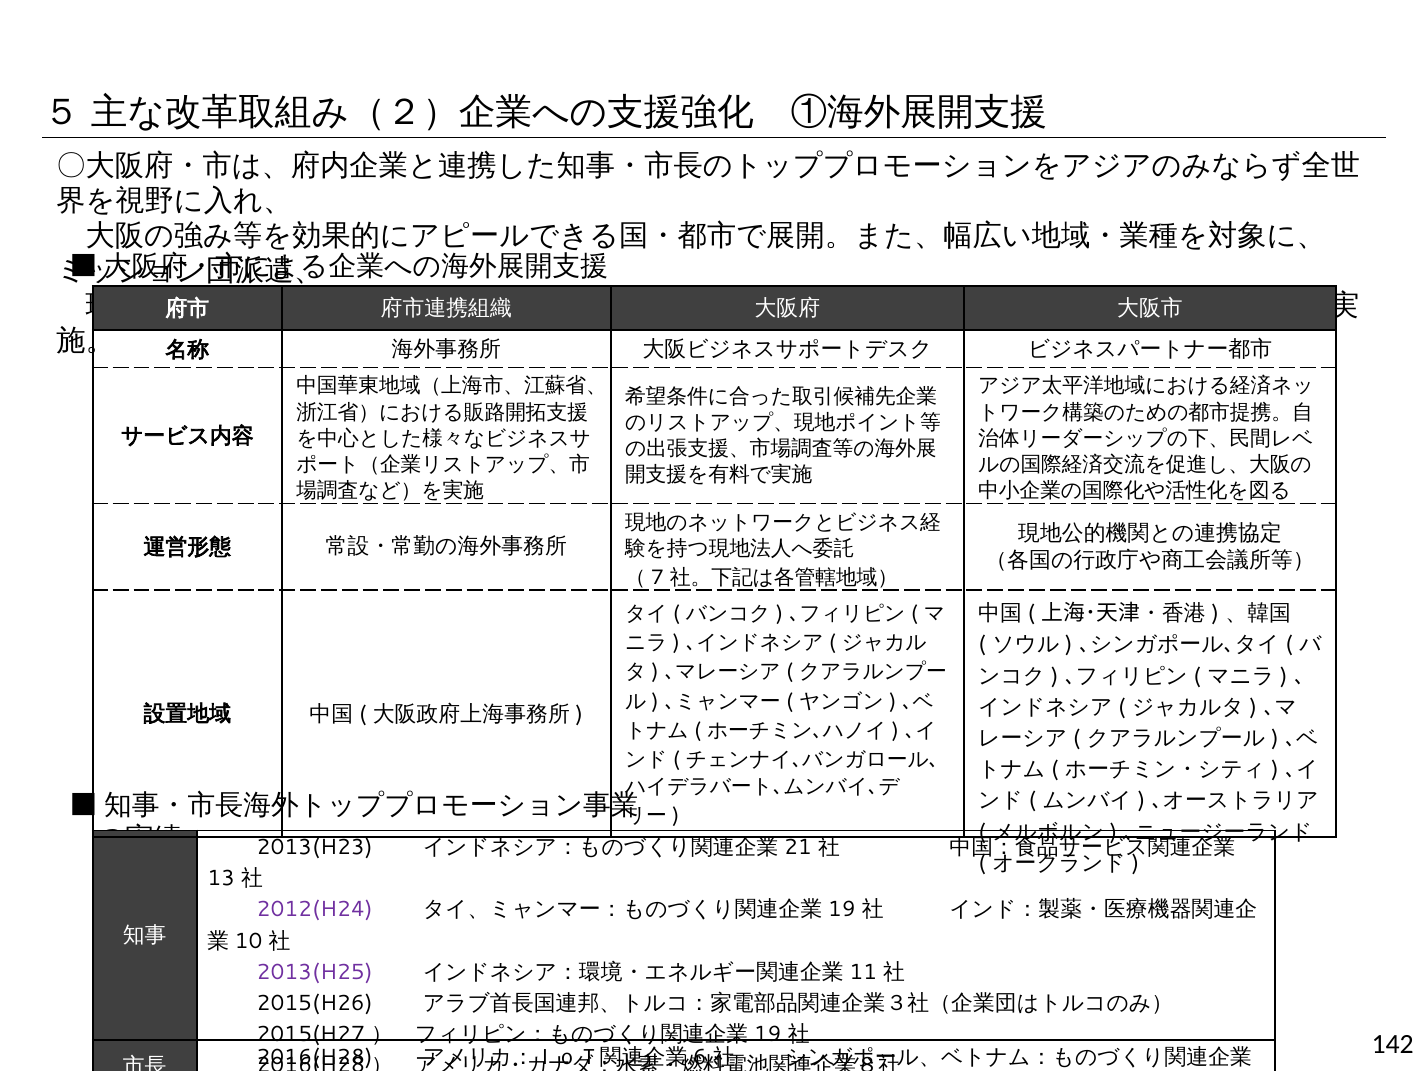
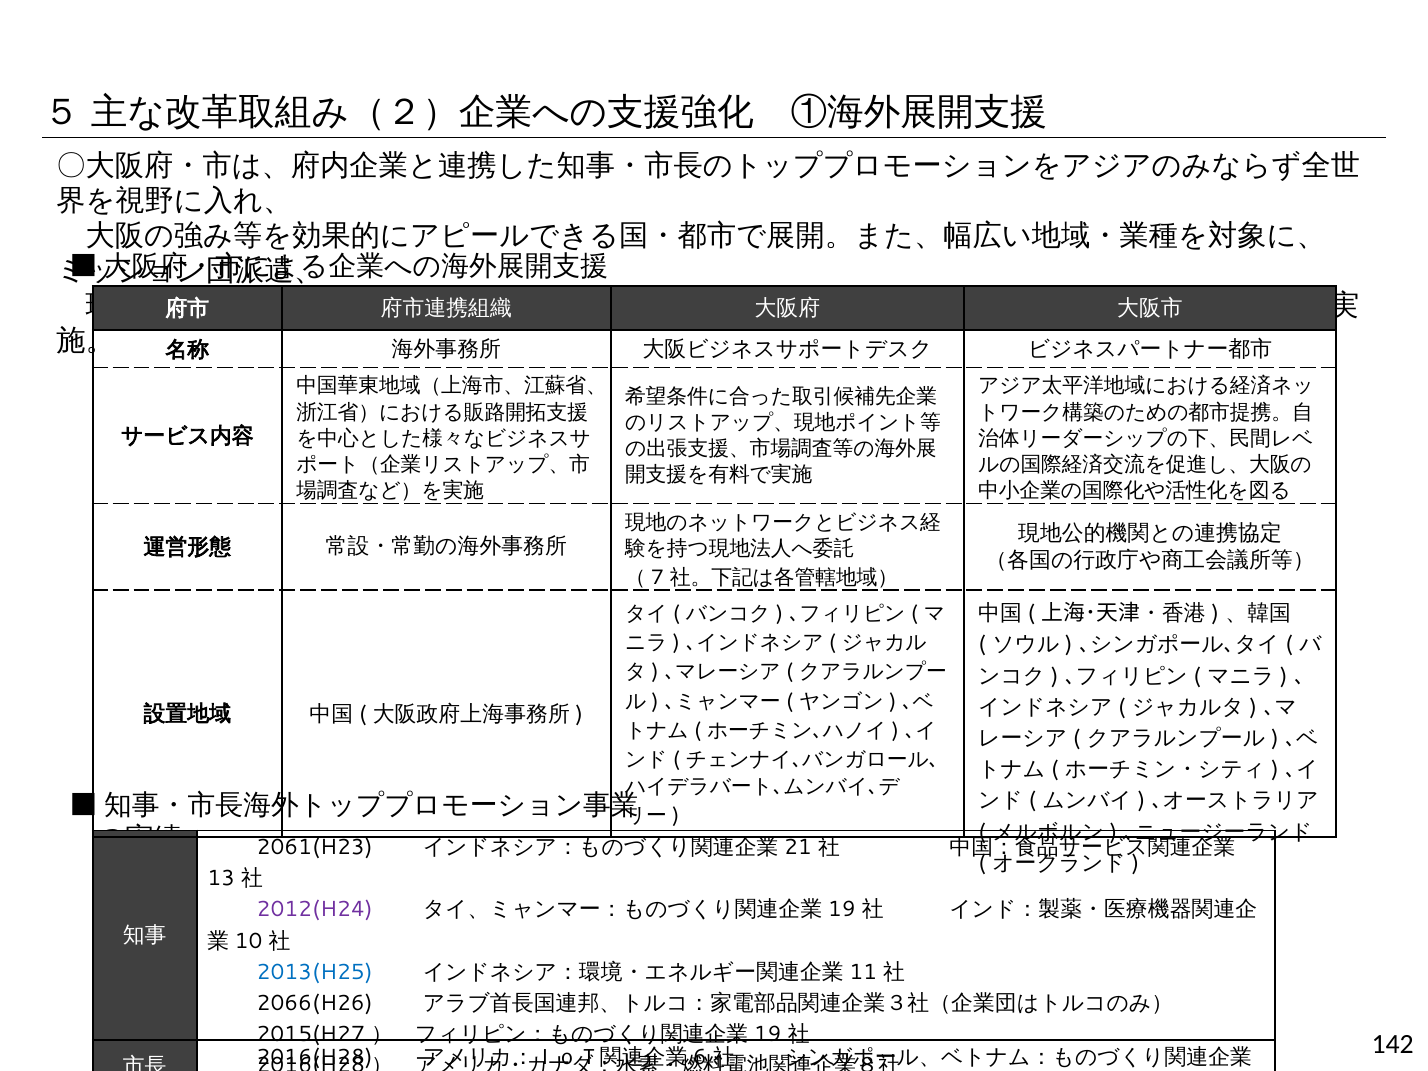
2013(H23: 2013(H23 -> 2061(H23
2013(H25 colour: purple -> blue
2015(H26: 2015(H26 -> 2066(H26
